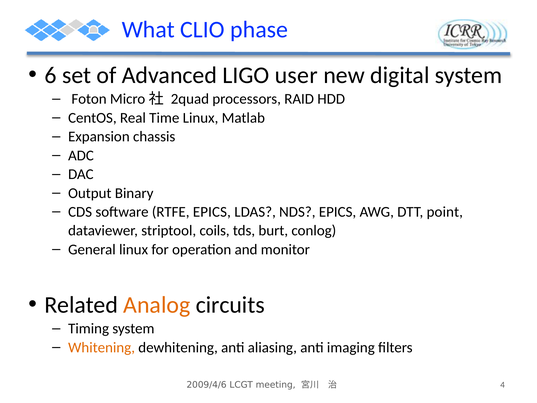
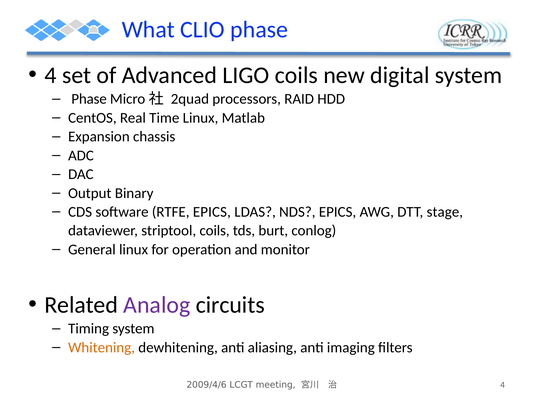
6 at (51, 75): 6 -> 4
LIGO user: user -> coils
Foton at (89, 99): Foton -> Phase
point: point -> stage
Analog colour: orange -> purple
